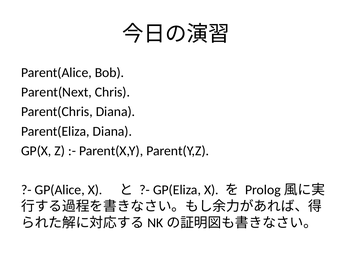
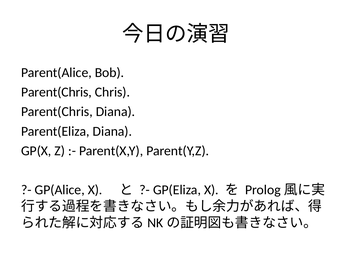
Parent(Next at (56, 92): Parent(Next -> Parent(Chris
